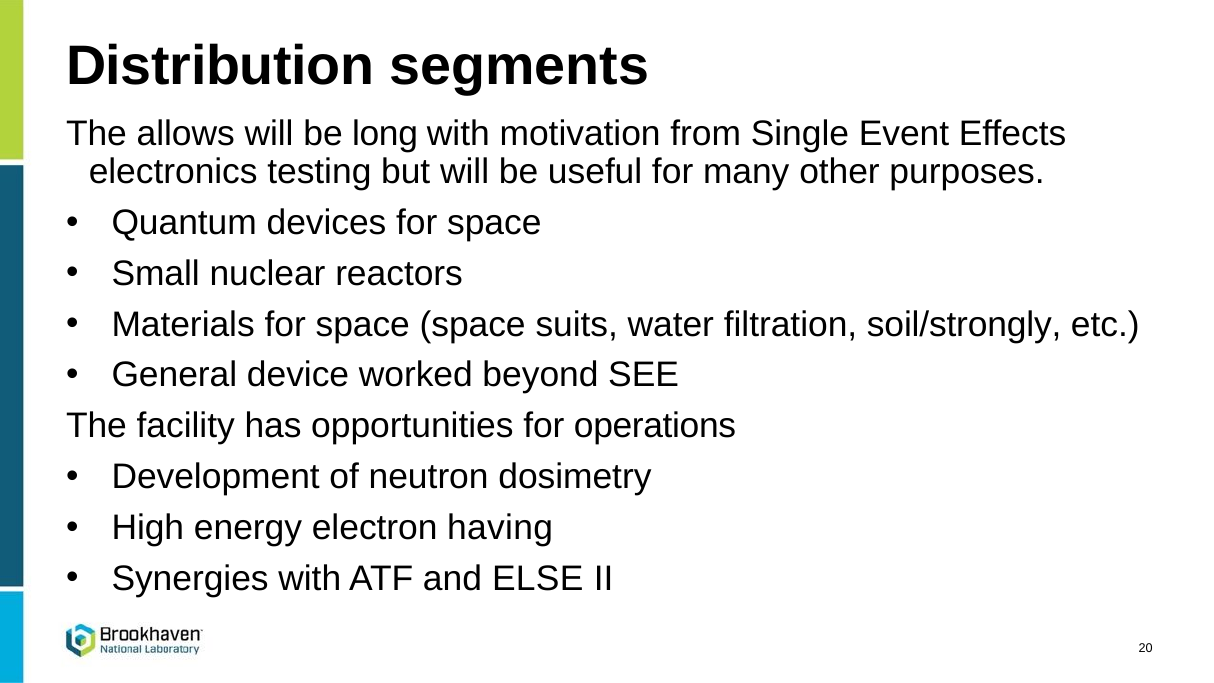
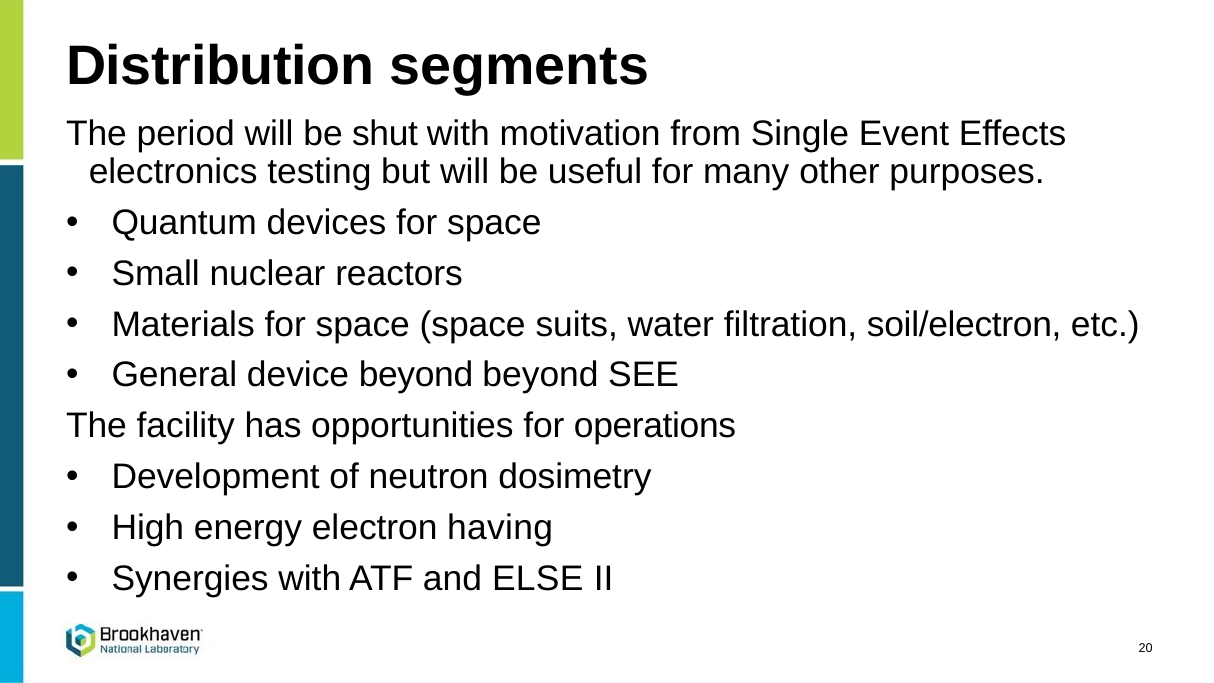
allows: allows -> period
long: long -> shut
soil/strongly: soil/strongly -> soil/electron
device worked: worked -> beyond
